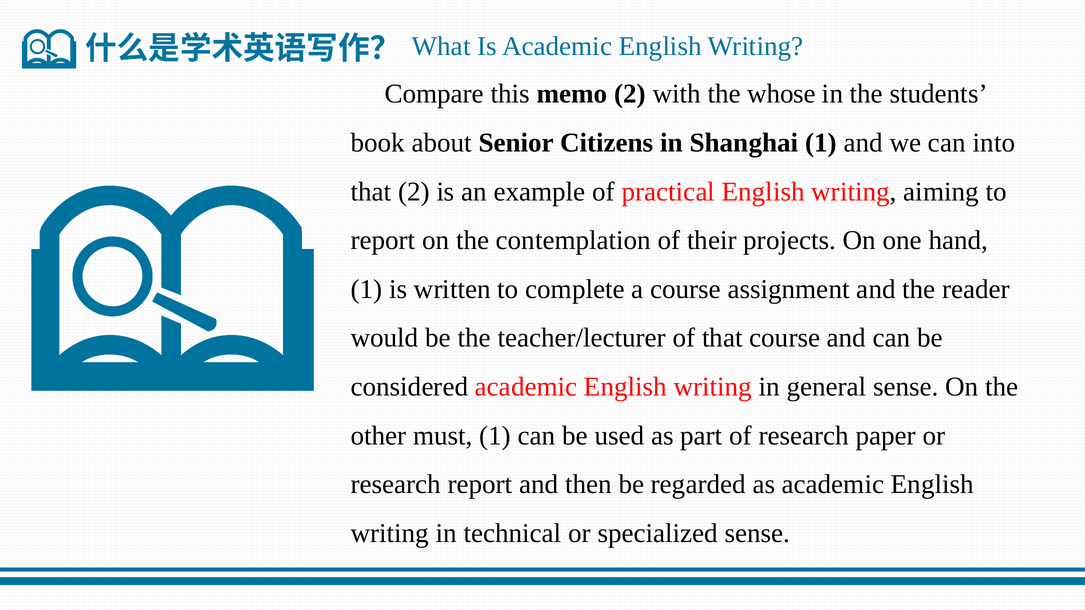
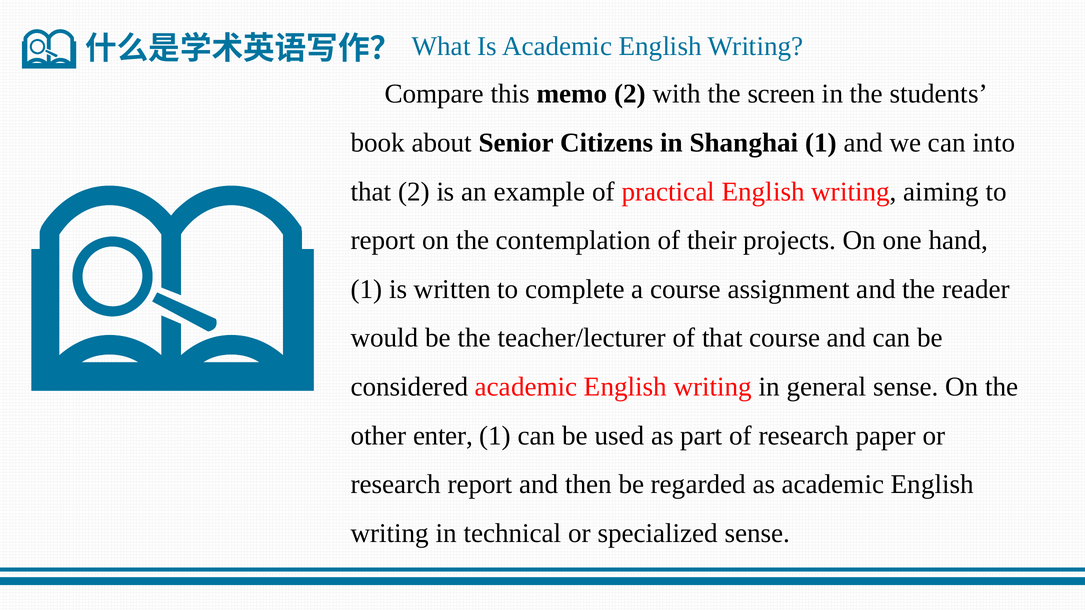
whose: whose -> screen
must: must -> enter
